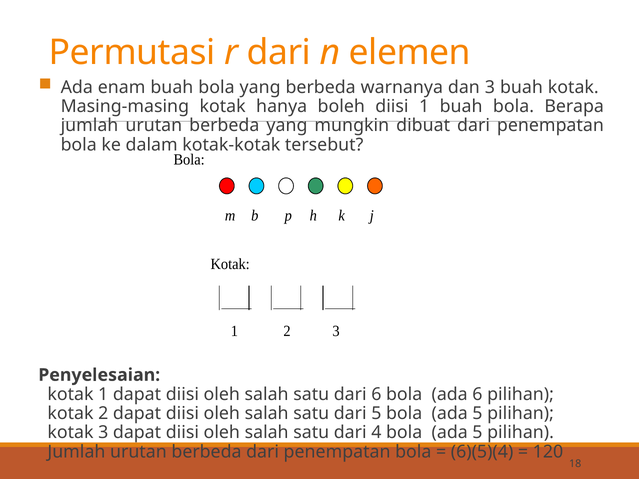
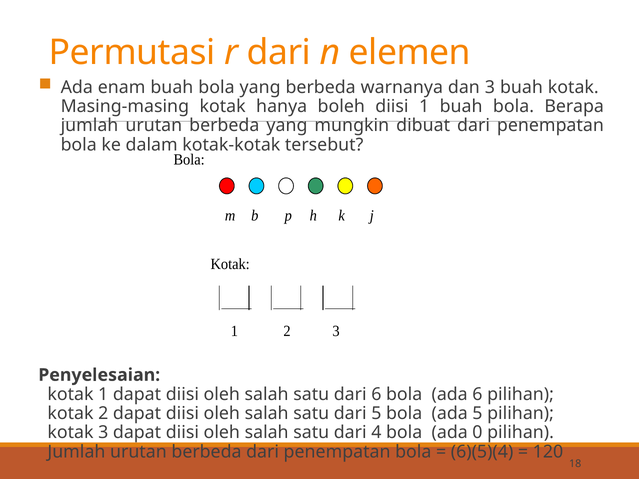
4 bola ada 5: 5 -> 0
